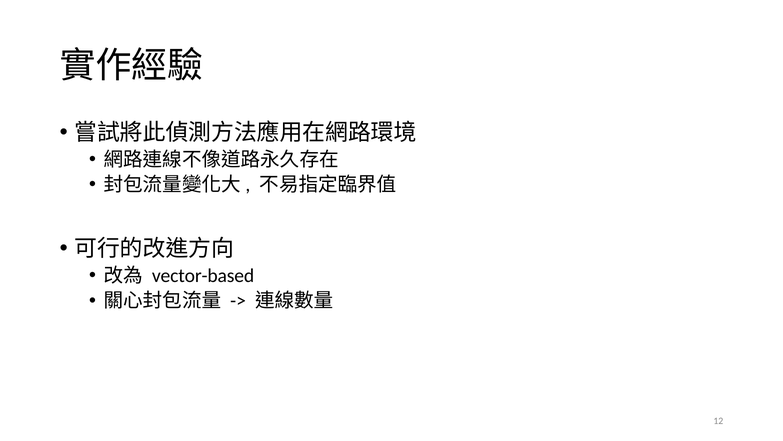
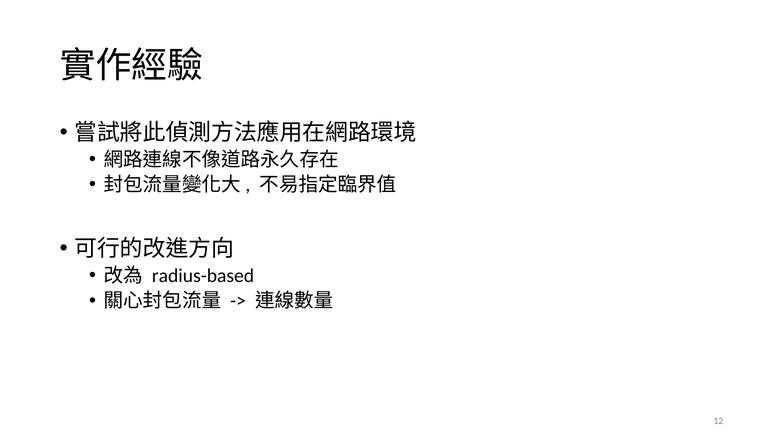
vector-based: vector-based -> radius-based
